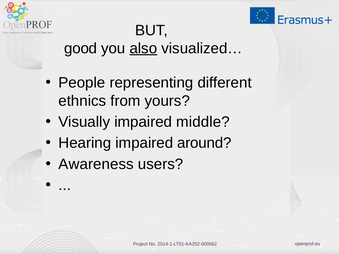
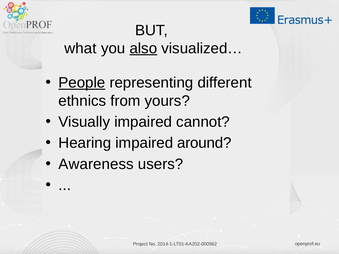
good: good -> what
People underline: none -> present
middle: middle -> cannot
